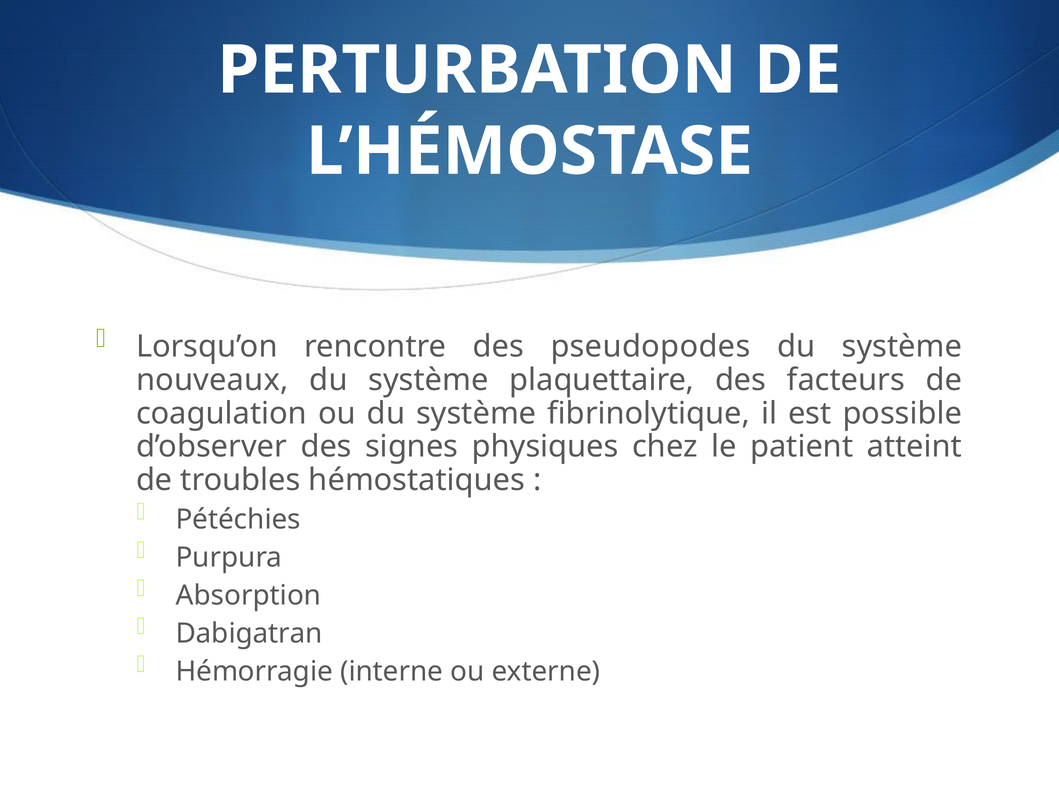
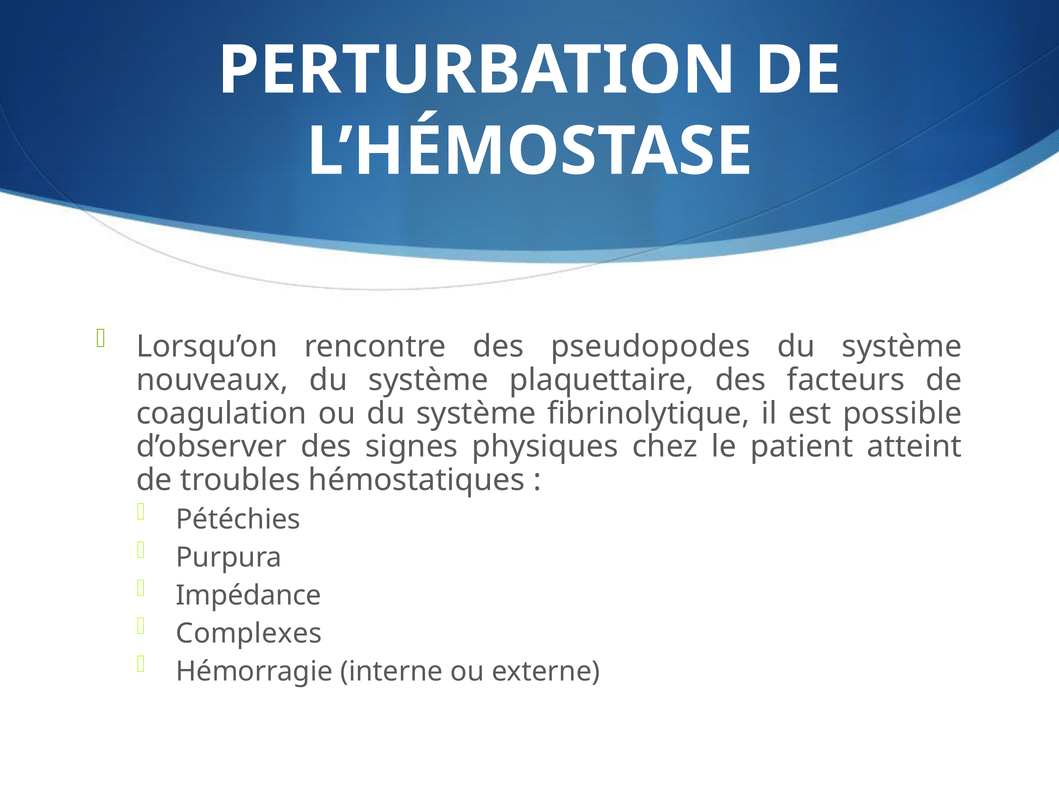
Absorption: Absorption -> Impédance
Dabigatran: Dabigatran -> Complexes
